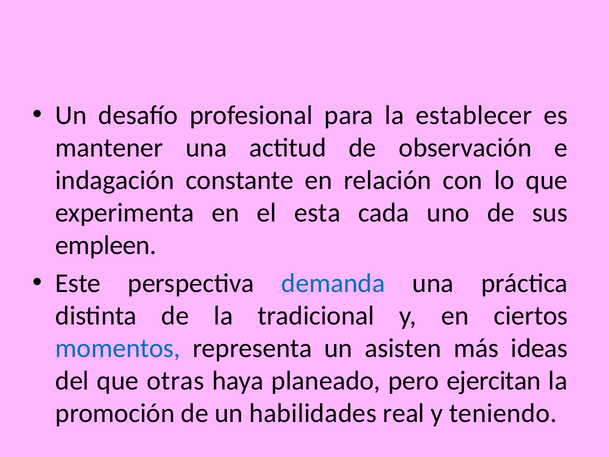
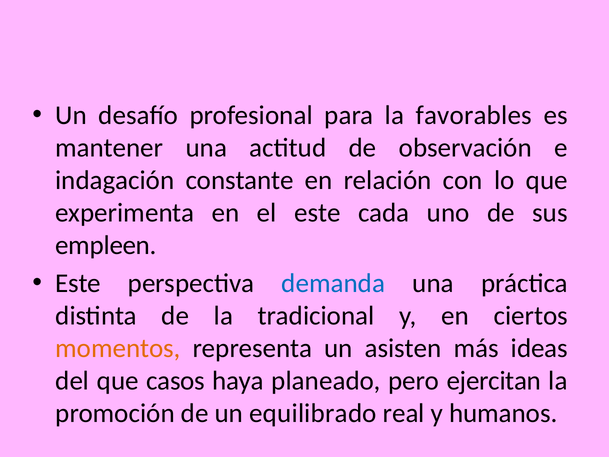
establecer: establecer -> favorables
el esta: esta -> este
momentos colour: blue -> orange
otras: otras -> casos
habilidades: habilidades -> equilibrado
teniendo: teniendo -> humanos
